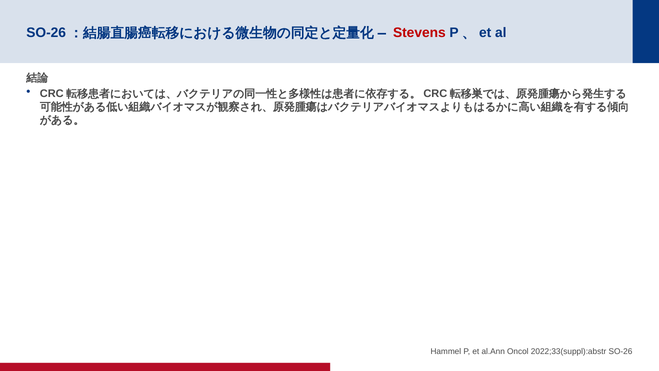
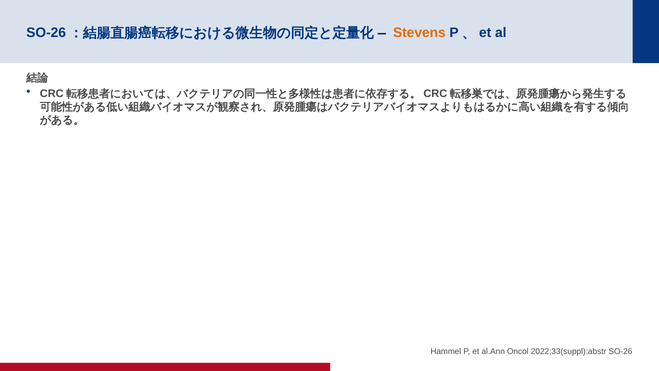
Stevens colour: red -> orange
